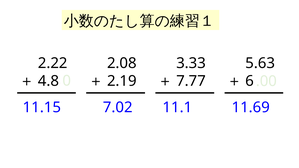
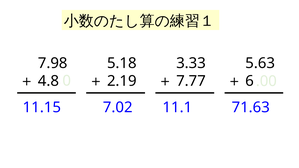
2.22: 2.22 -> 7.98
2.08: 2.08 -> 5.18
11.69: 11.69 -> 71.63
